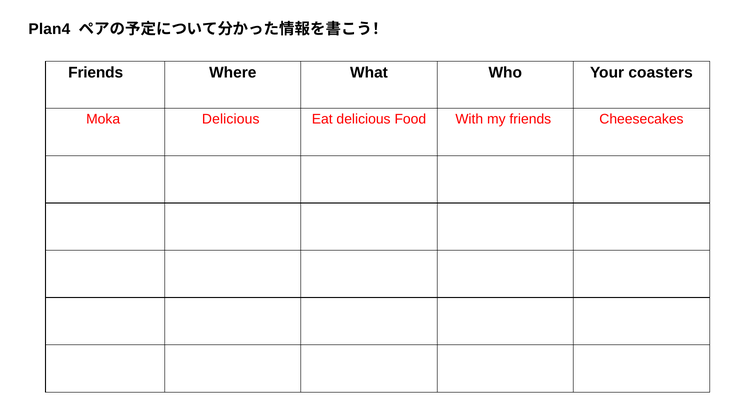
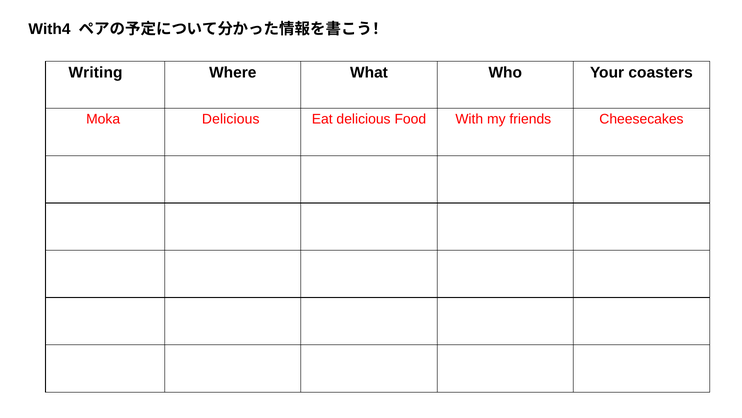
Plan4: Plan4 -> With4
Friends at (96, 73): Friends -> Writing
